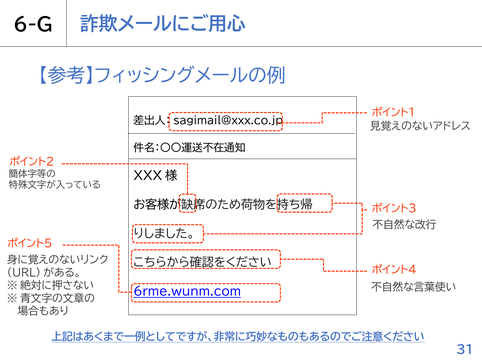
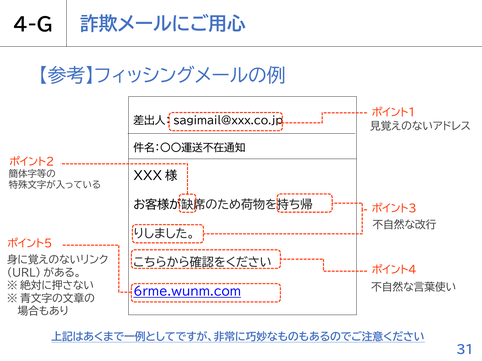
6-G: 6-G -> 4-G
